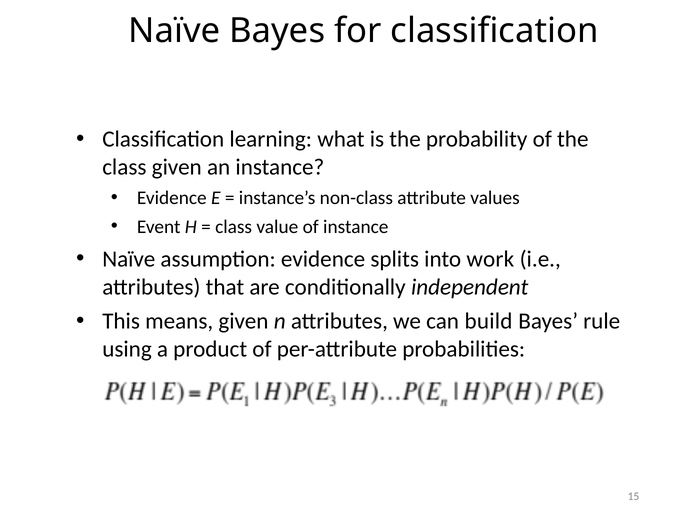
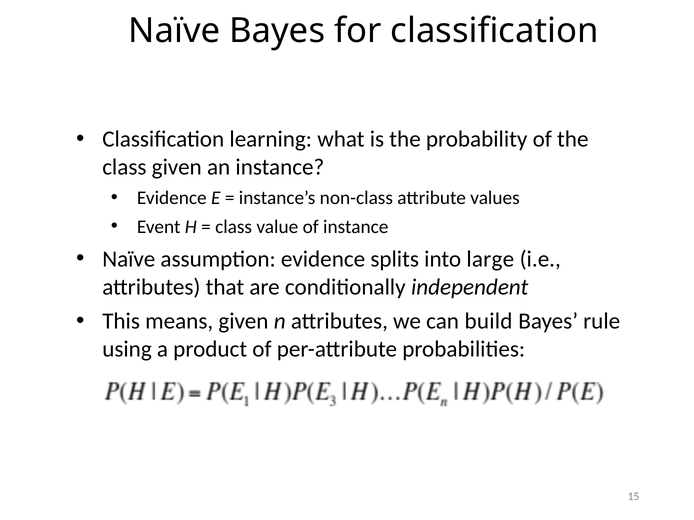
work: work -> large
